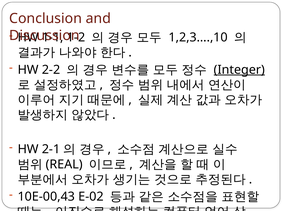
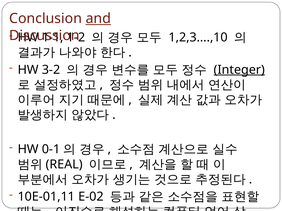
and underline: none -> present
2-2: 2-2 -> 3-2
2-1: 2-1 -> 0-1
10E-00,43: 10E-00,43 -> 10E-01,11
